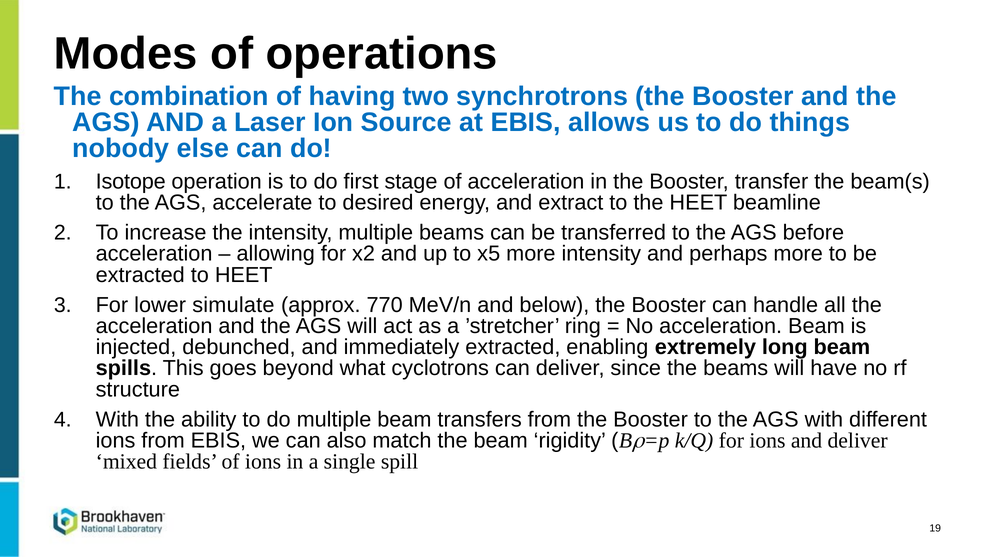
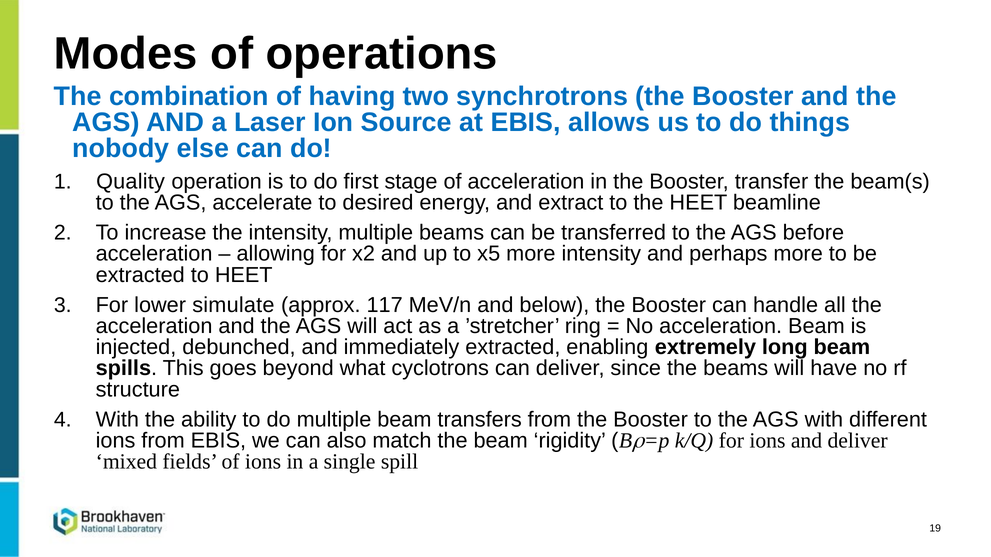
Isotope: Isotope -> Quality
770: 770 -> 117
